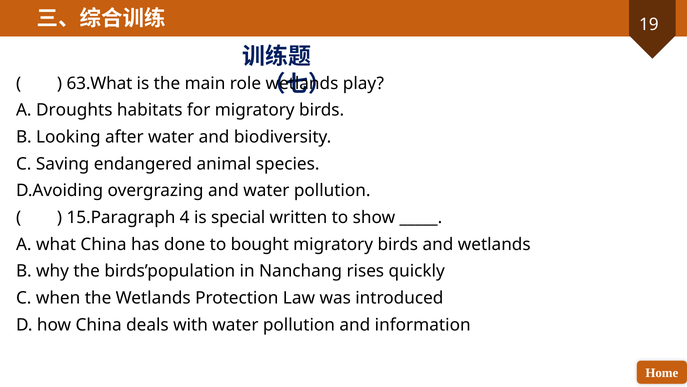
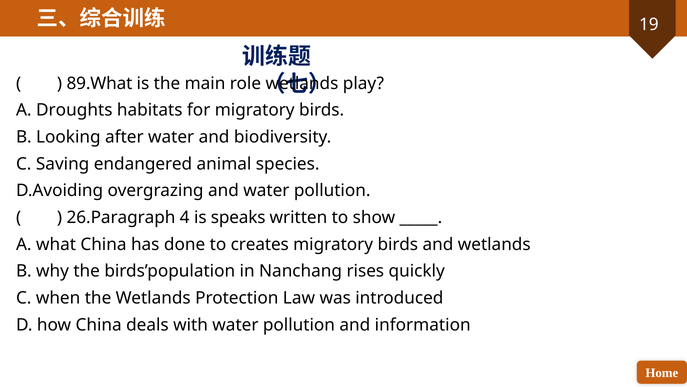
63.What: 63.What -> 89.What
15.Paragraph: 15.Paragraph -> 26.Paragraph
special: special -> speaks
bought: bought -> creates
